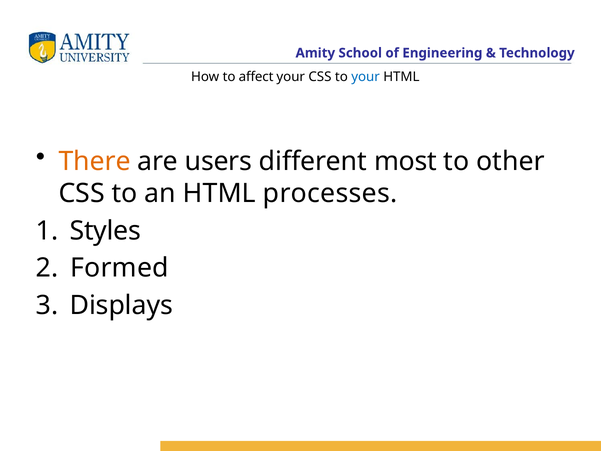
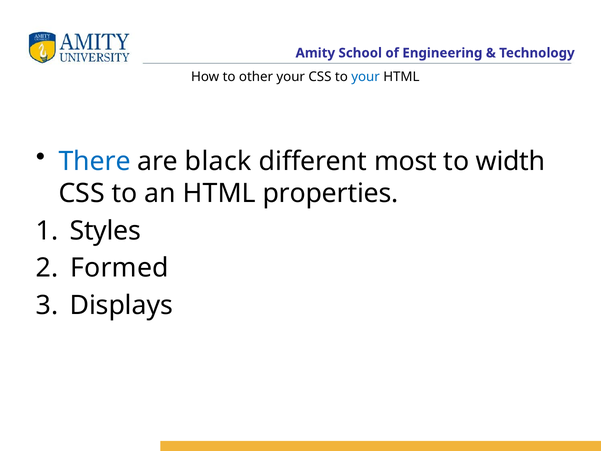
affect: affect -> other
There colour: orange -> blue
users: users -> black
other: other -> width
processes: processes -> properties
